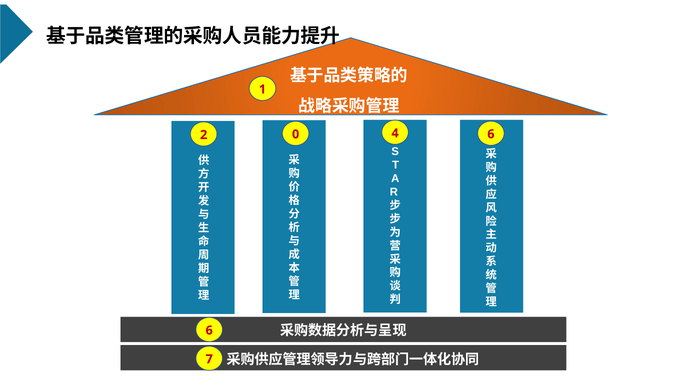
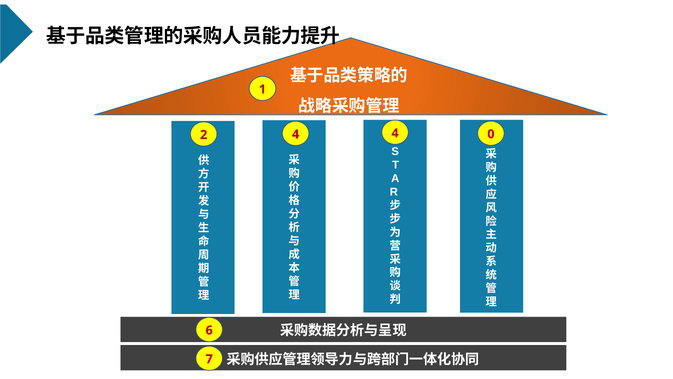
2 0: 0 -> 4
4 6: 6 -> 0
